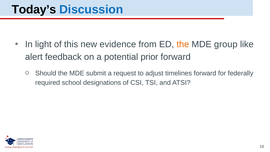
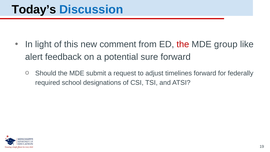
evidence: evidence -> comment
the at (183, 44) colour: orange -> red
prior: prior -> sure
